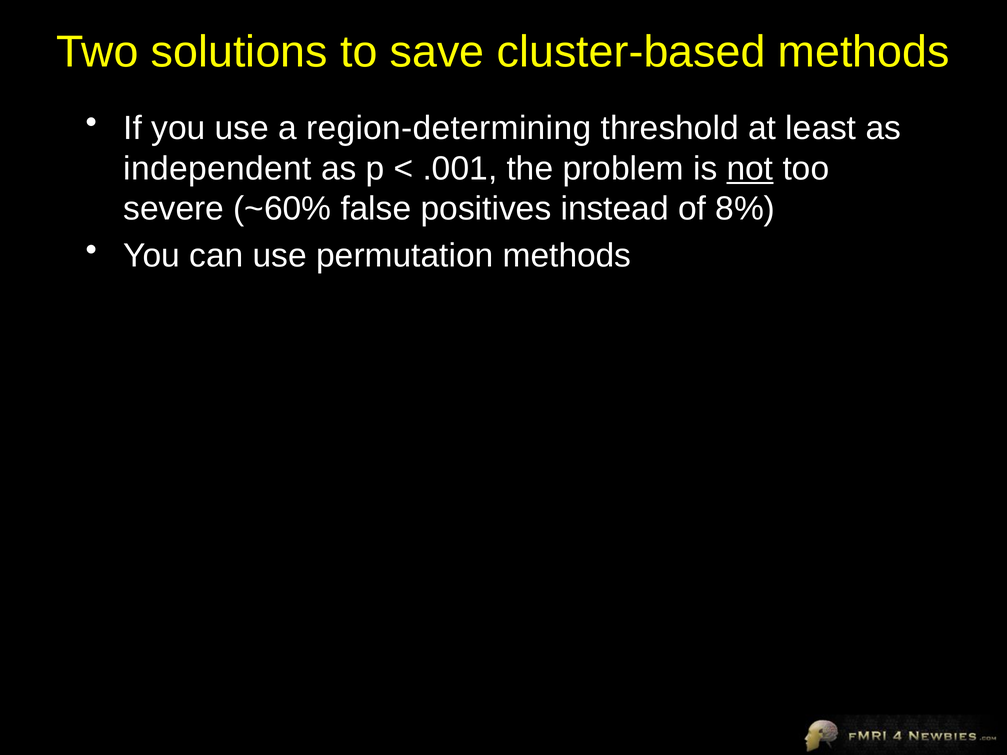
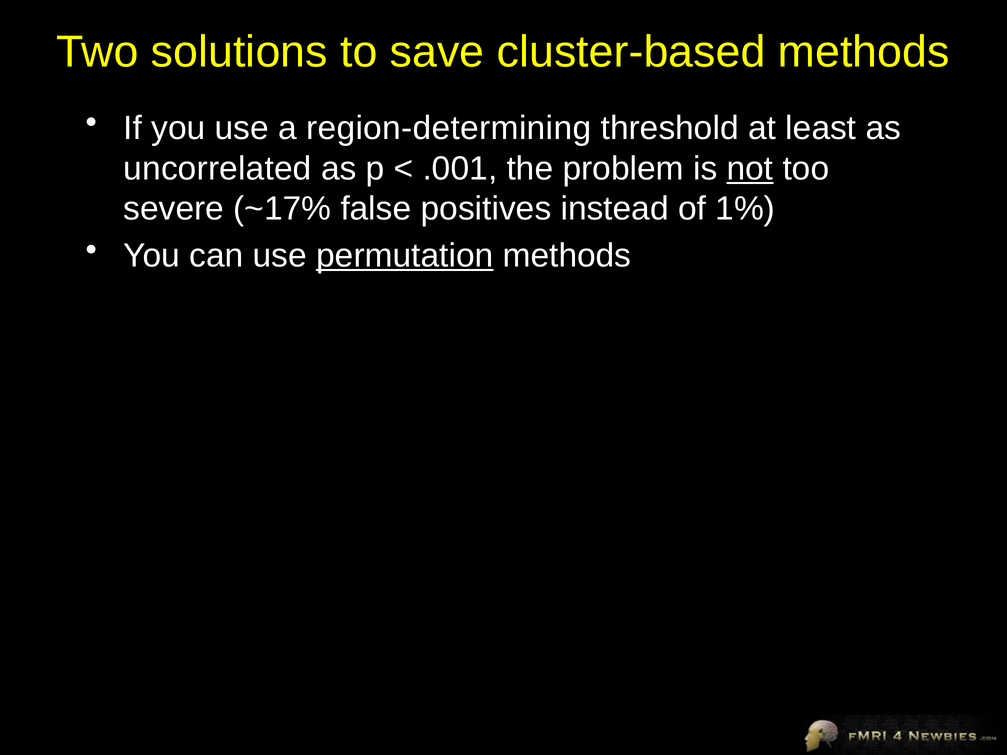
independent: independent -> uncorrelated
~60%: ~60% -> ~17%
8%: 8% -> 1%
permutation underline: none -> present
